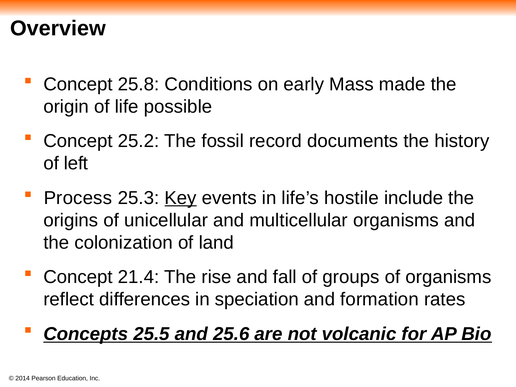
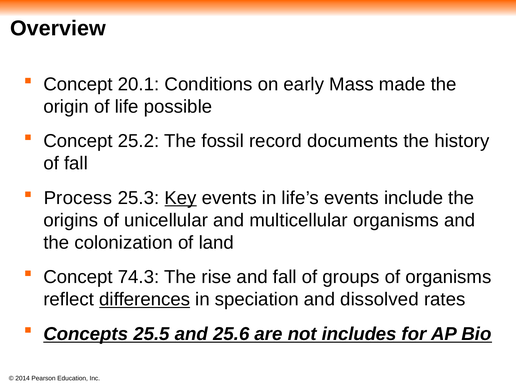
25.8: 25.8 -> 20.1
of left: left -> fall
life’s hostile: hostile -> events
21.4: 21.4 -> 74.3
differences underline: none -> present
formation: formation -> dissolved
volcanic: volcanic -> includes
